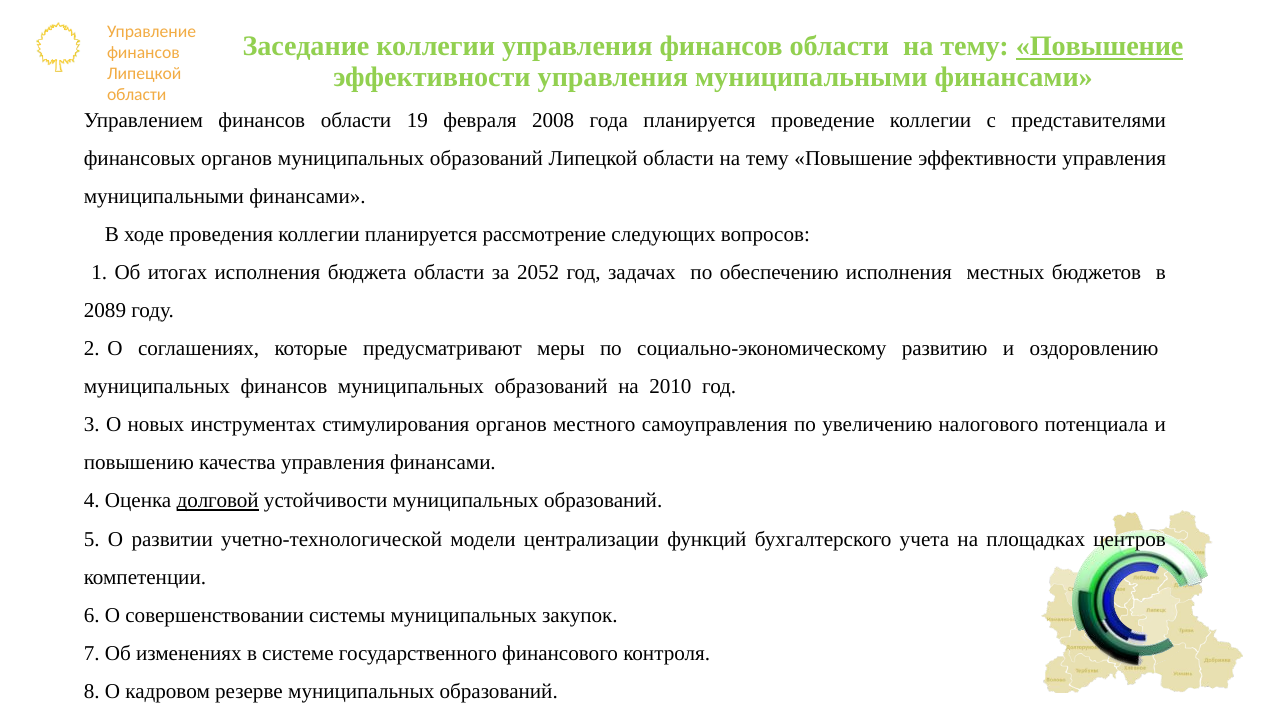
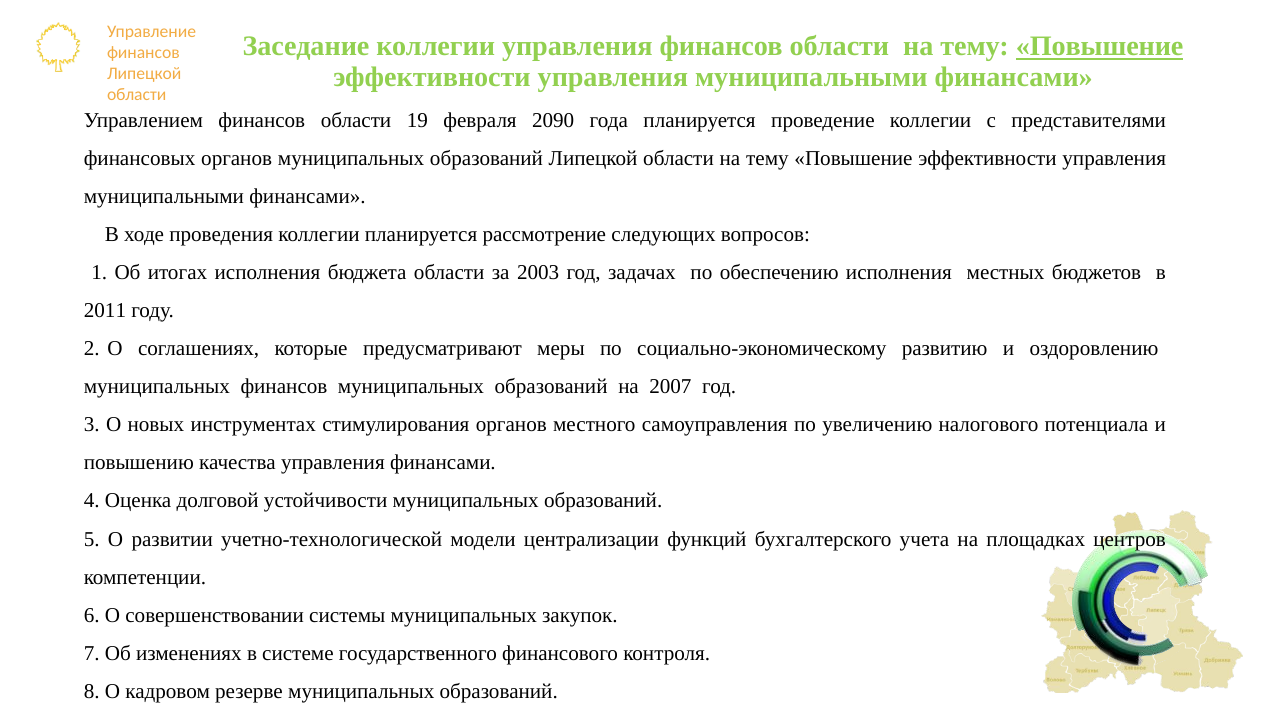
2008: 2008 -> 2090
2052: 2052 -> 2003
2089: 2089 -> 2011
2010: 2010 -> 2007
долговой underline: present -> none
